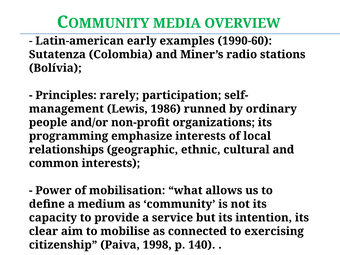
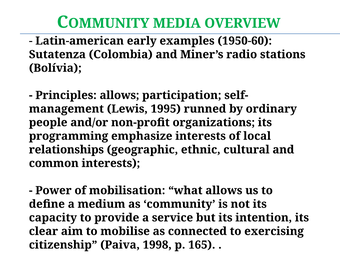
1990-60: 1990-60 -> 1950-60
Principles rarely: rarely -> allows
1986: 1986 -> 1995
140: 140 -> 165
